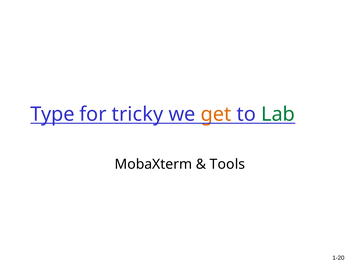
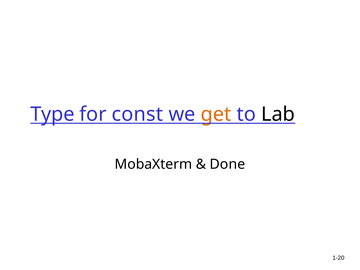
tricky: tricky -> const
Lab colour: green -> black
Tools: Tools -> Done
